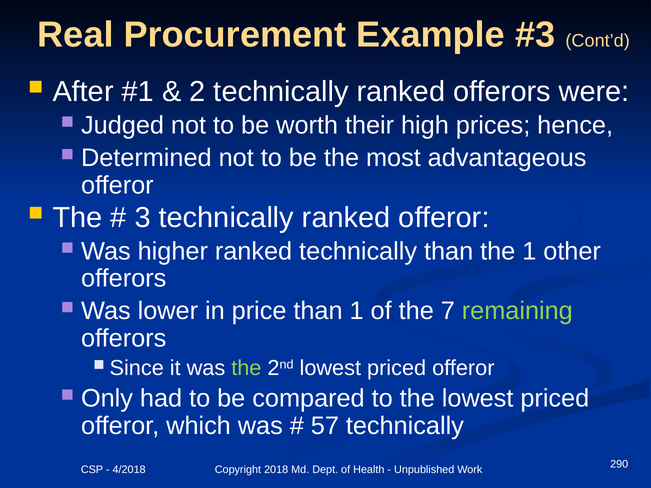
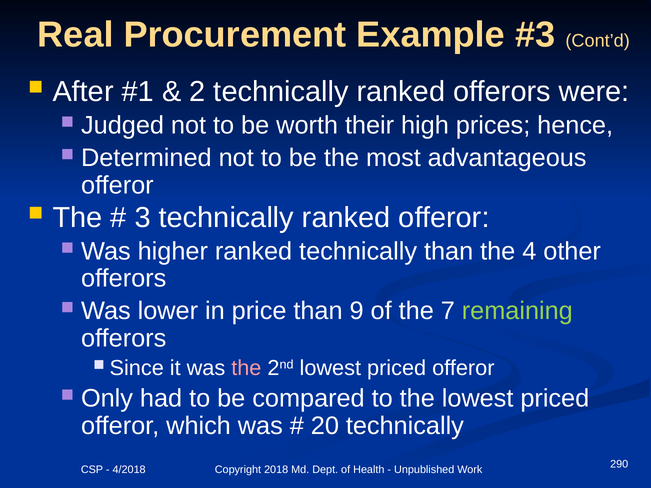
the 1: 1 -> 4
than 1: 1 -> 9
the at (246, 368) colour: light green -> pink
57: 57 -> 20
